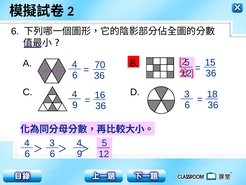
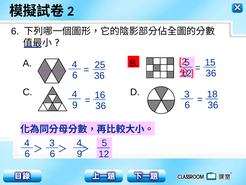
70: 70 -> 25
